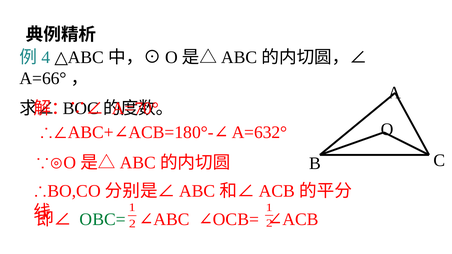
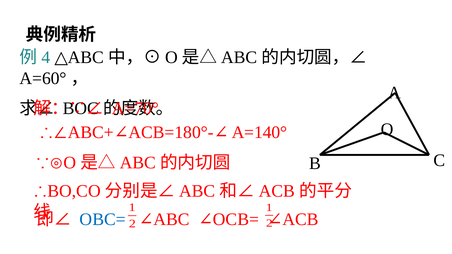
A=66°: A=66° -> A=60°
A=632°: A=632° -> A=140°
OBC= colour: green -> blue
